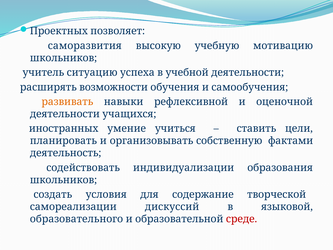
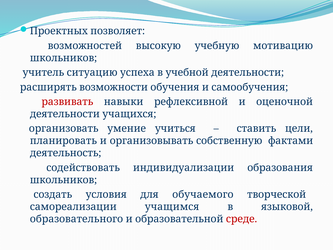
саморазвития: саморазвития -> возможностей
развивать colour: orange -> red
иностранных: иностранных -> организовать
содержание: содержание -> обучаемого
дискуссий: дискуссий -> учащимся
